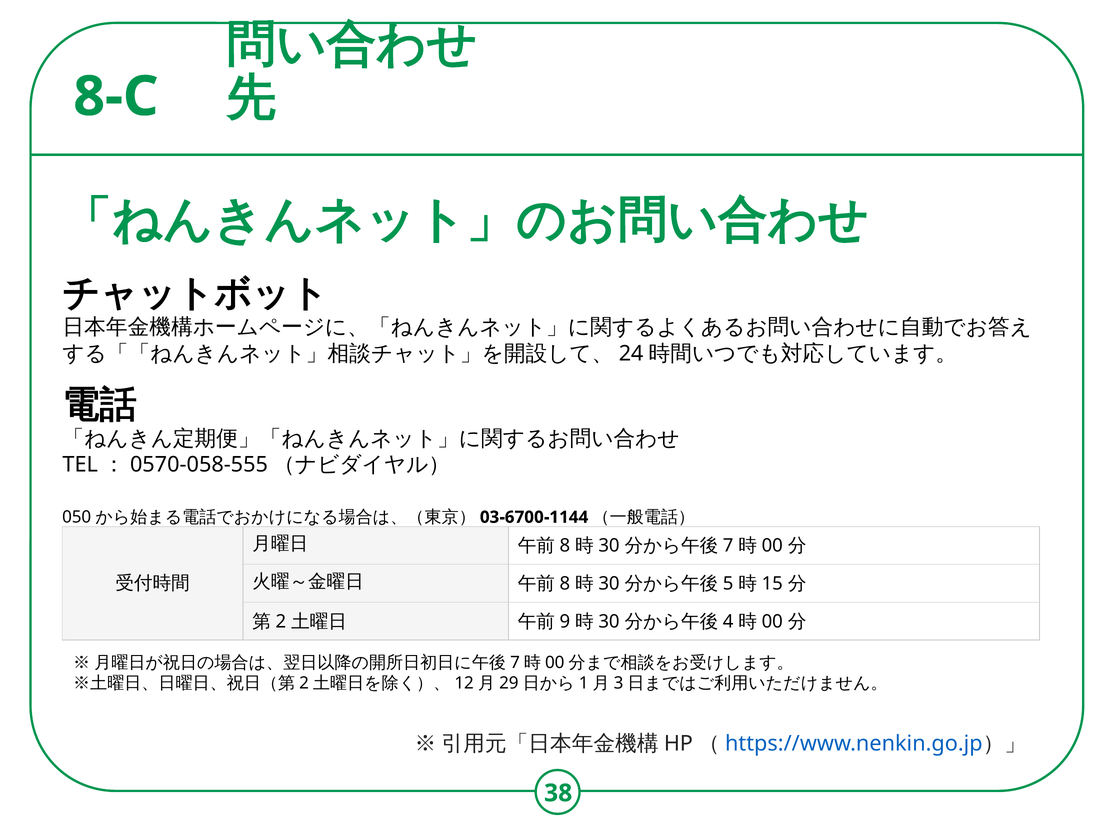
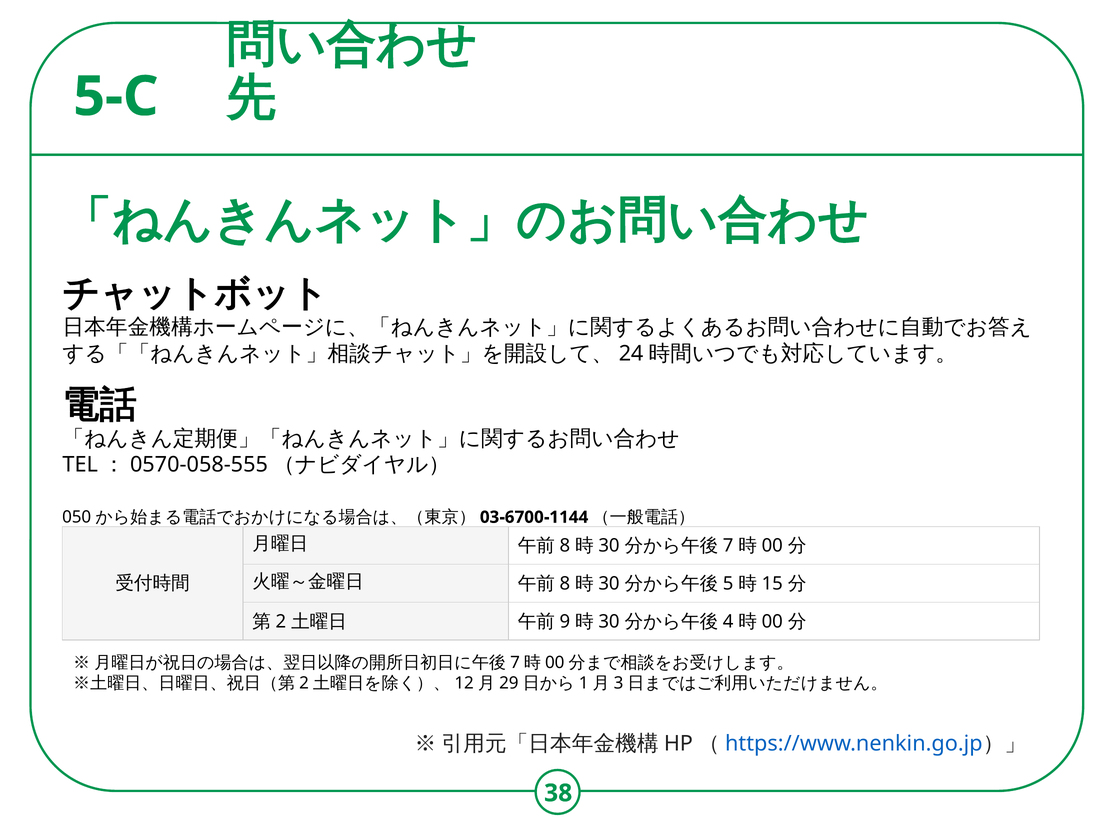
8-C: 8-C -> 5-C
